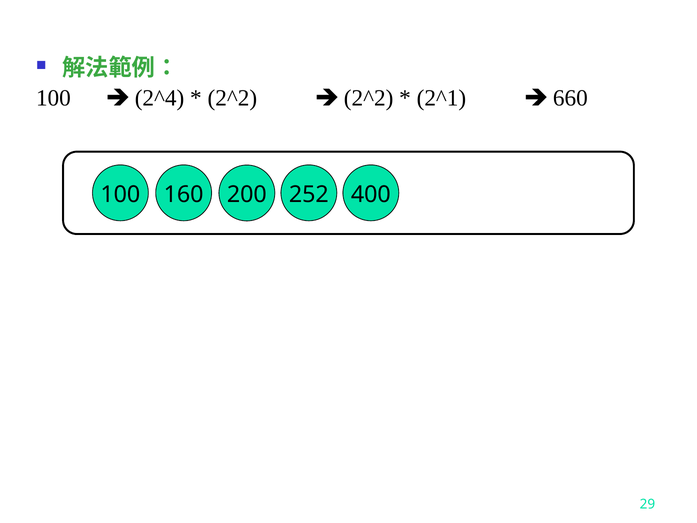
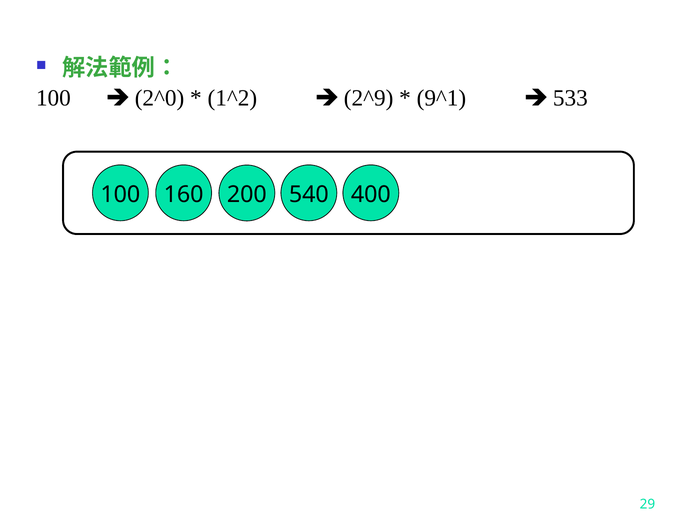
2^4: 2^4 -> 2^0
2^2 at (232, 98): 2^2 -> 1^2
2^2 at (369, 98): 2^2 -> 2^9
2^1: 2^1 -> 9^1
660: 660 -> 533
252: 252 -> 540
